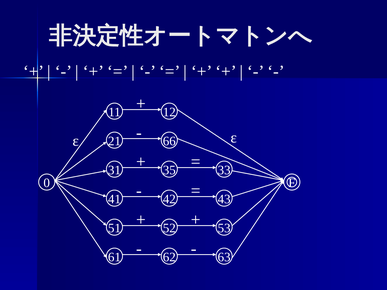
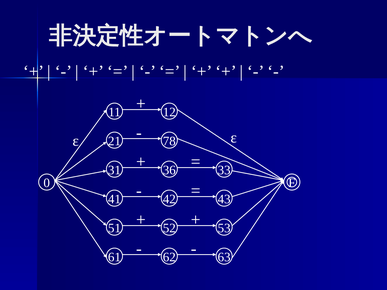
66: 66 -> 78
35: 35 -> 36
